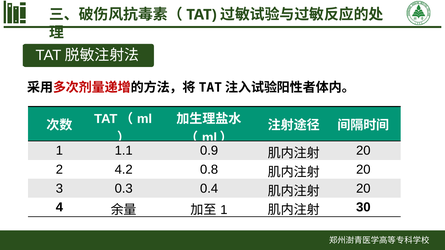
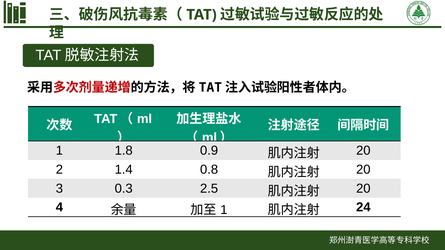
1.1: 1.1 -> 1.8
4.2: 4.2 -> 1.4
0.4: 0.4 -> 2.5
30: 30 -> 24
